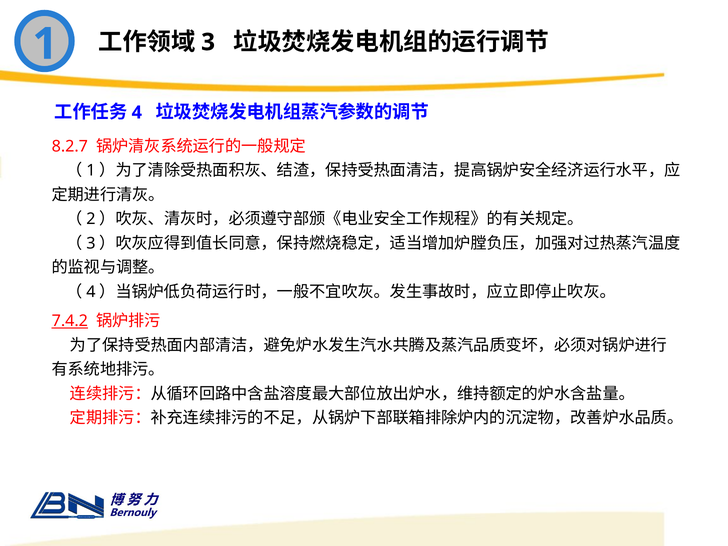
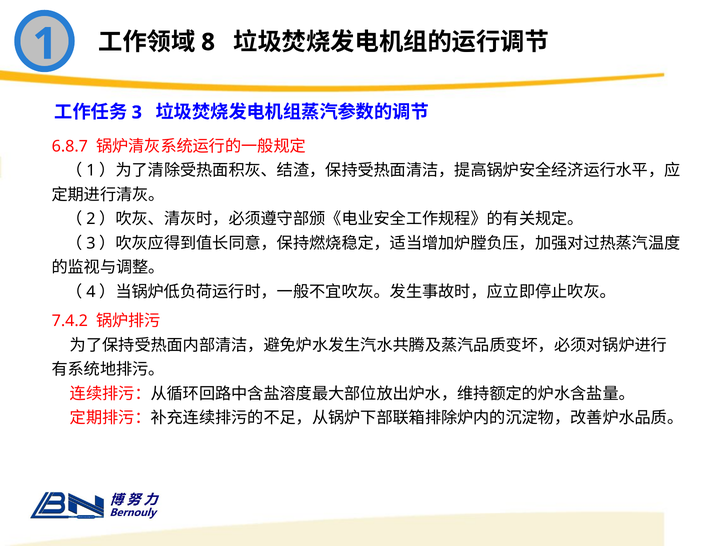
3: 3 -> 8
4: 4 -> 3
8.2.7: 8.2.7 -> 6.8.7
7.4.2 underline: present -> none
